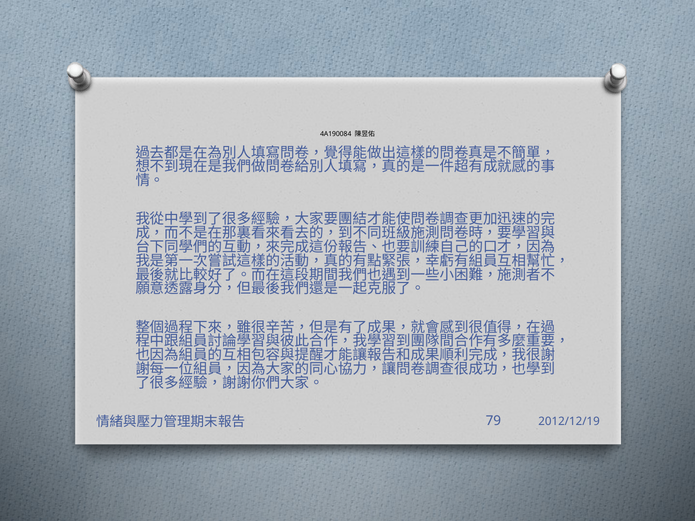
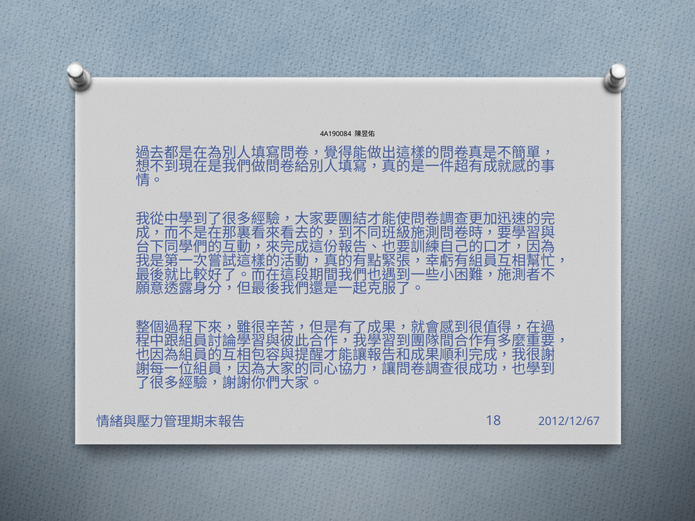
79: 79 -> 18
2012/12/19: 2012/12/19 -> 2012/12/67
